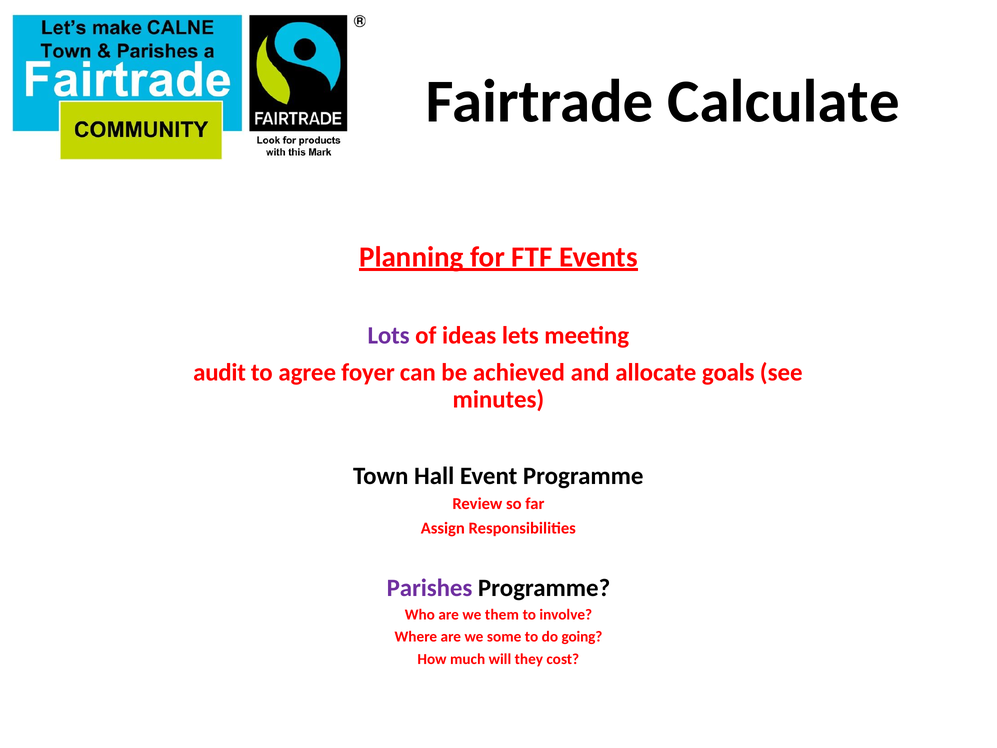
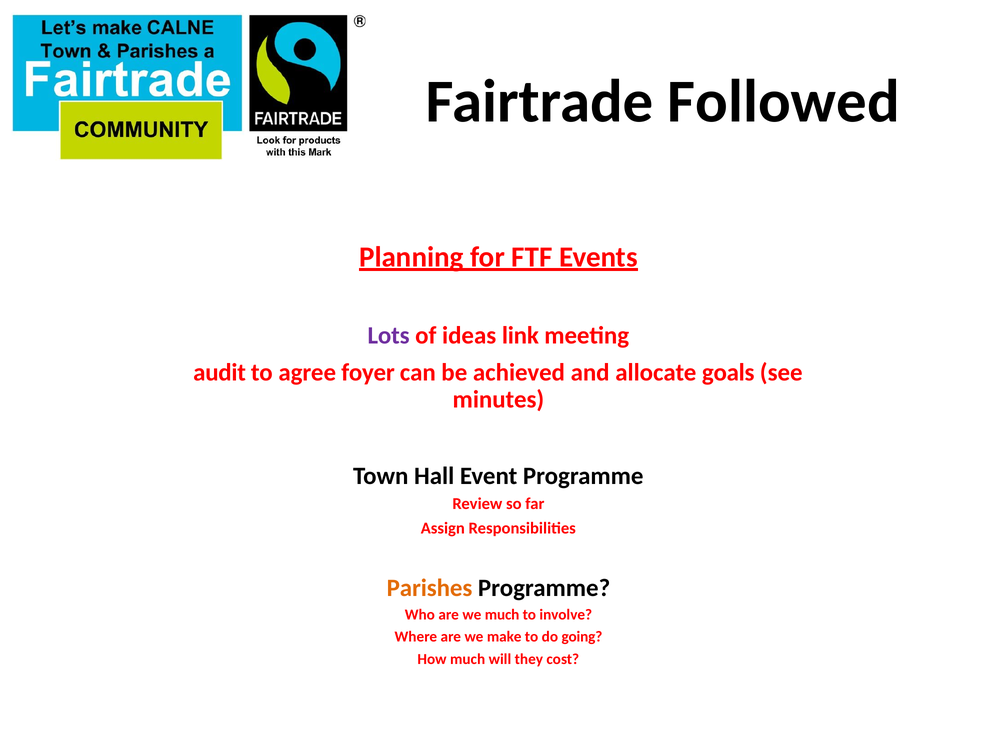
Calculate: Calculate -> Followed
lets: lets -> link
Parishes colour: purple -> orange
we them: them -> much
some: some -> make
